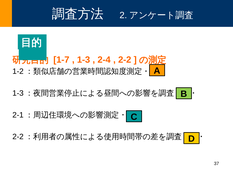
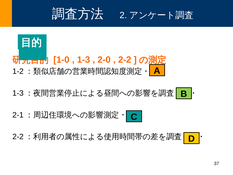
1-7: 1-7 -> 1-0
2-4: 2-4 -> 2-0
